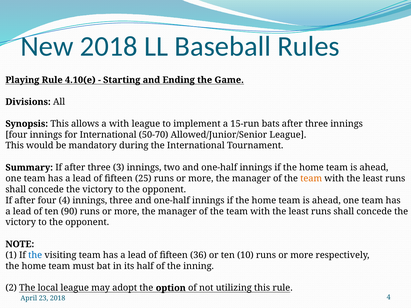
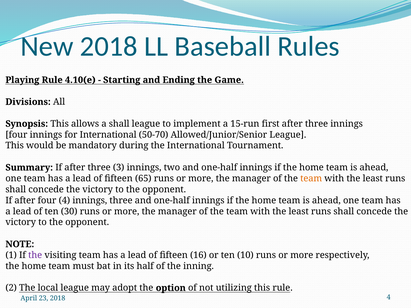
a with: with -> shall
bats: bats -> first
25: 25 -> 65
90: 90 -> 30
the at (35, 255) colour: blue -> purple
36: 36 -> 16
